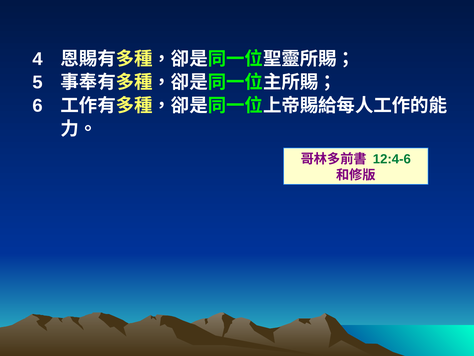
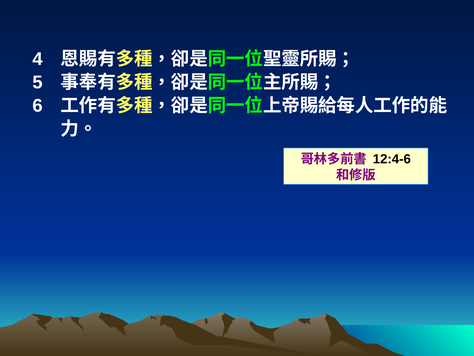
12:4-6 colour: green -> black
